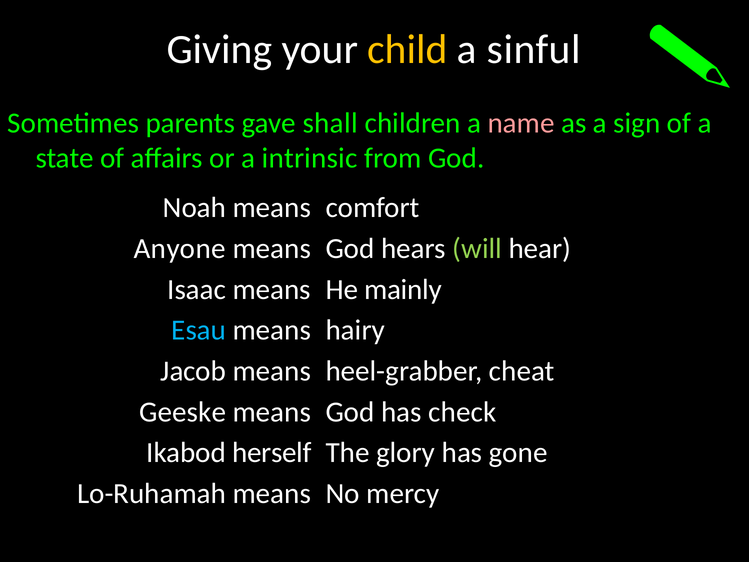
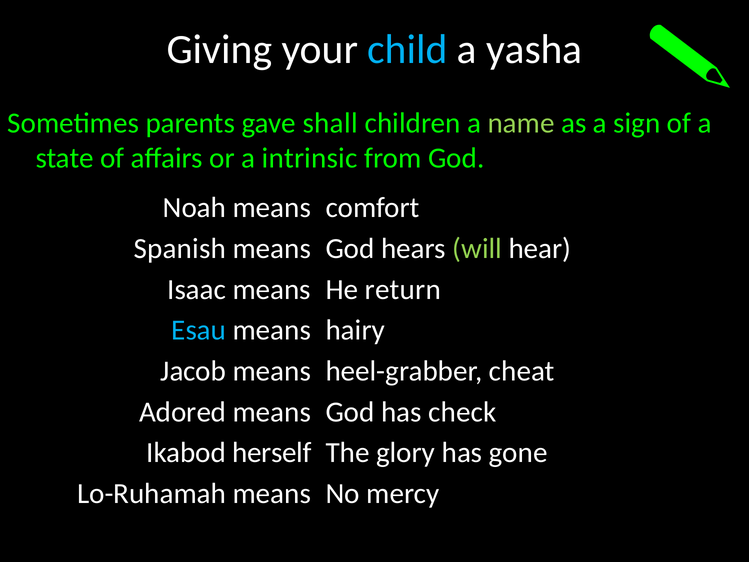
child colour: yellow -> light blue
sinful: sinful -> yasha
name colour: pink -> light green
Anyone: Anyone -> Spanish
mainly: mainly -> return
Geeske: Geeske -> Adored
